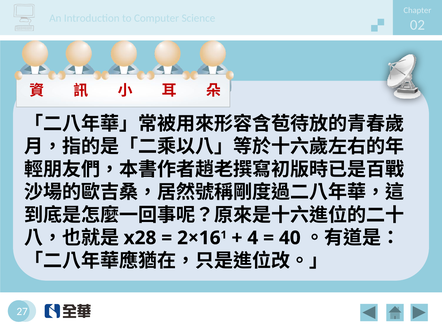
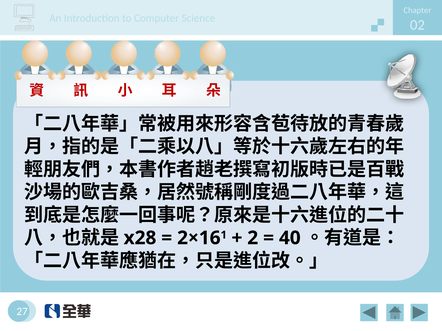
4: 4 -> 2
